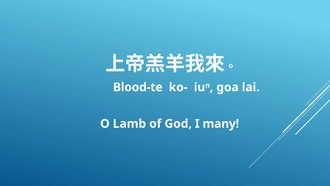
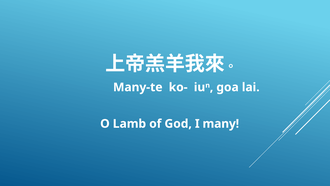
Blood-te: Blood-te -> Many-te
